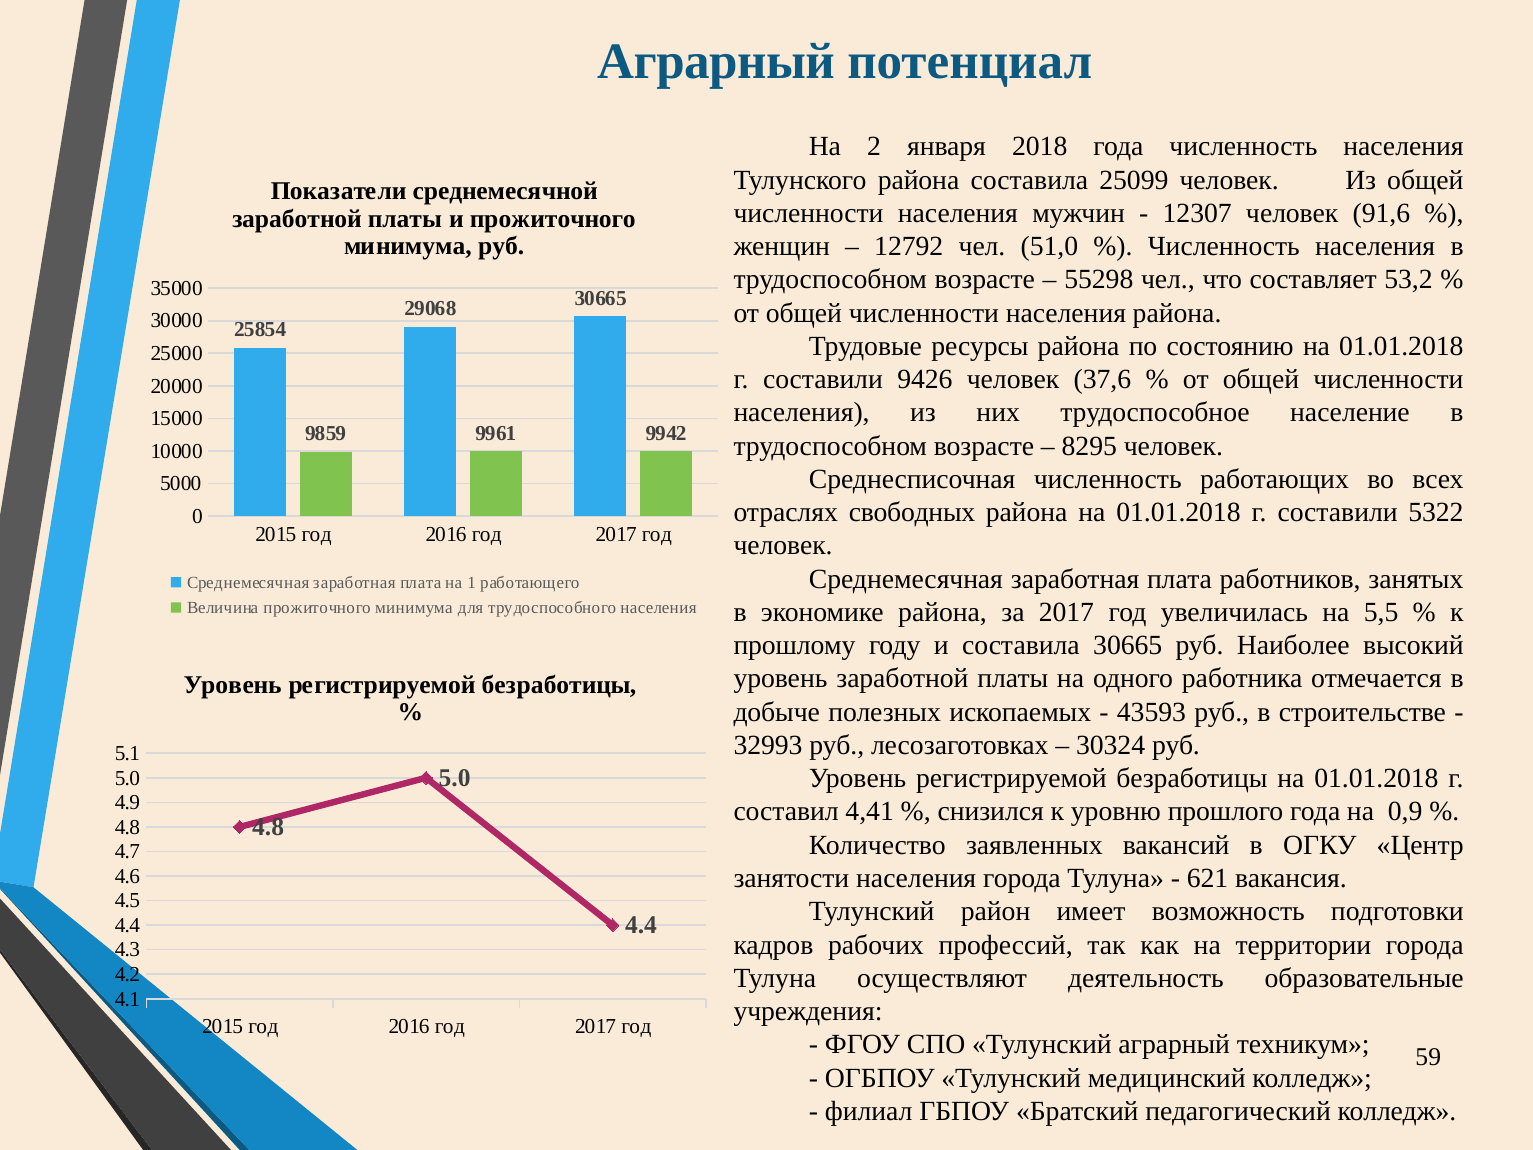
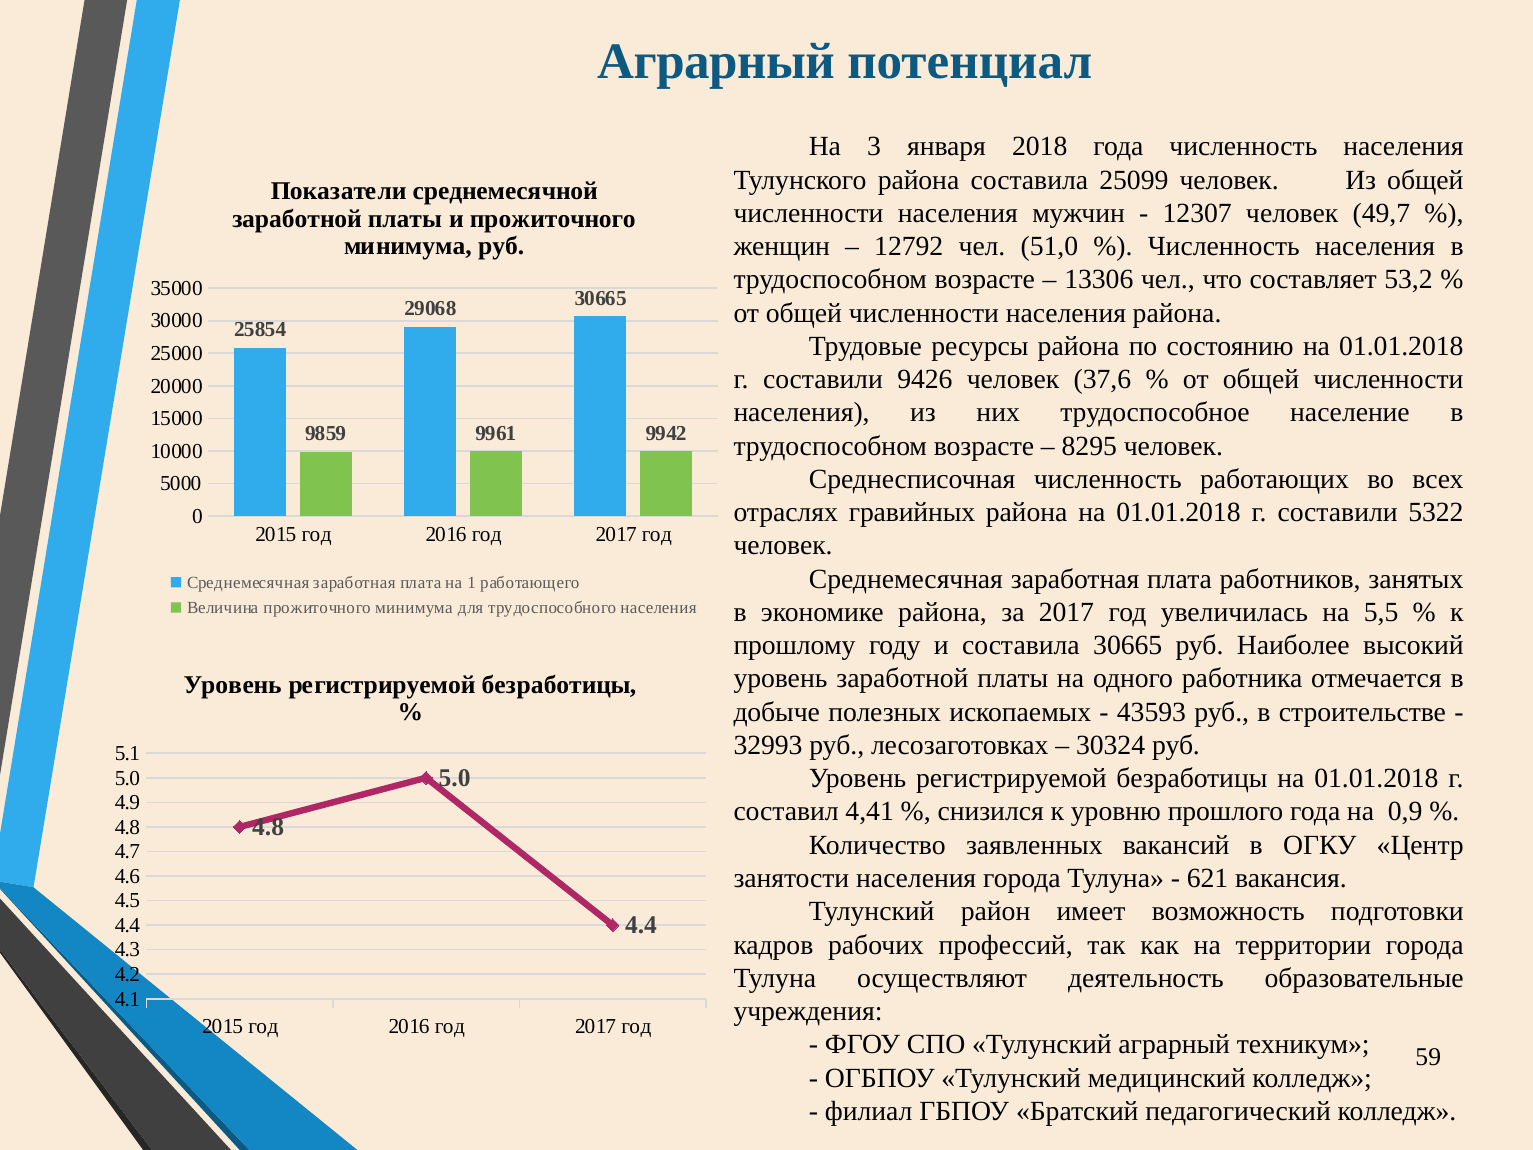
2: 2 -> 3
91,6: 91,6 -> 49,7
55298: 55298 -> 13306
свободных: свободных -> гравийных
